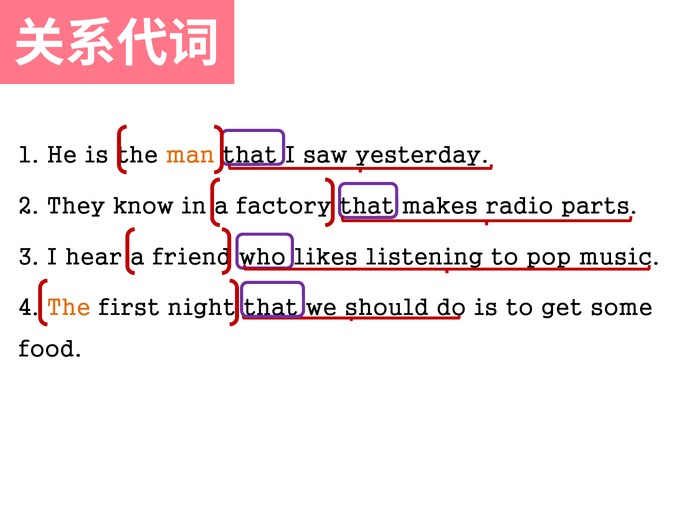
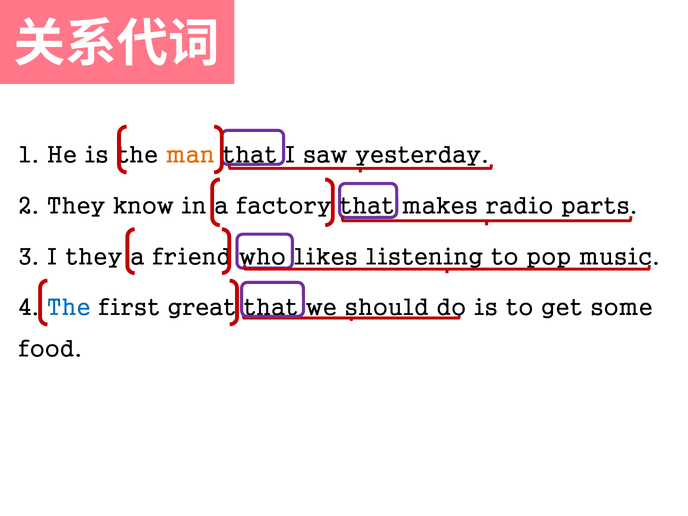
I hear: hear -> they
The at (69, 308) colour: orange -> blue
night: night -> great
